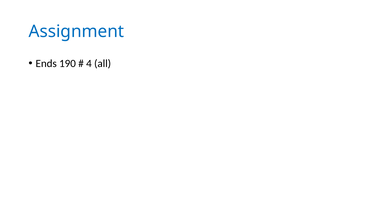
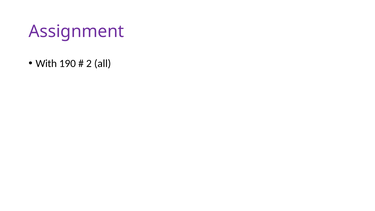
Assignment colour: blue -> purple
Ends: Ends -> With
4: 4 -> 2
